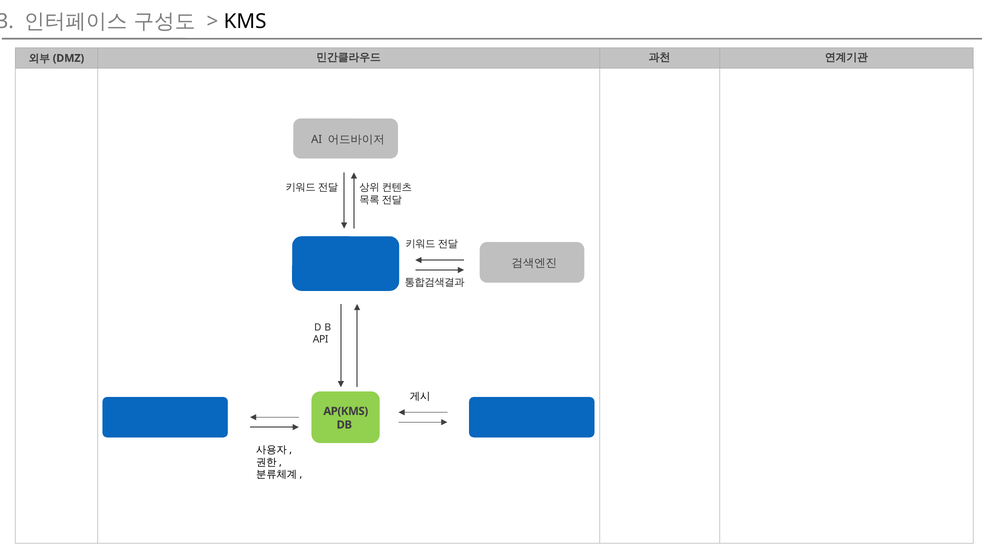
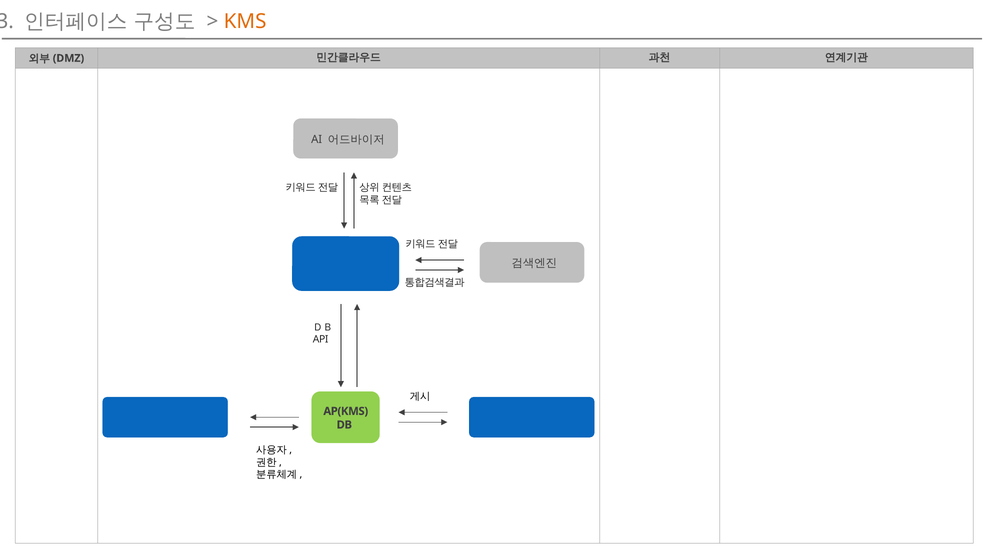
KMS colour: black -> orange
